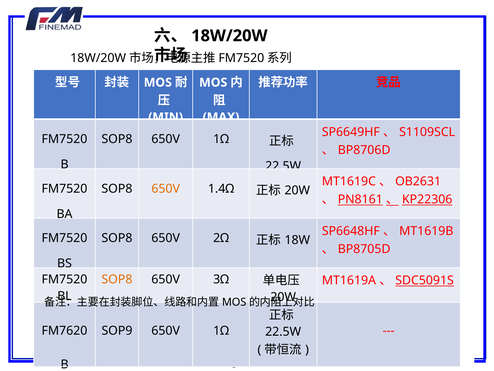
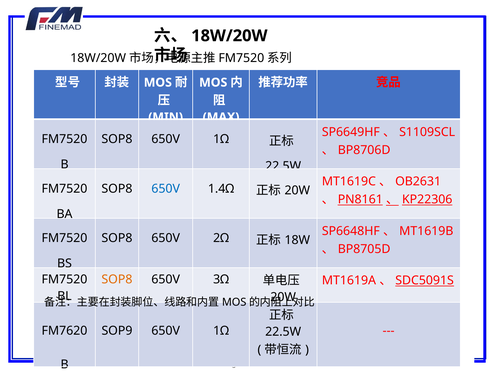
650V at (166, 188) colour: orange -> blue
